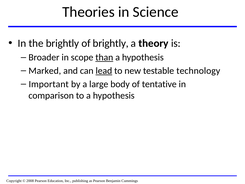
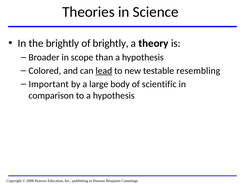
than underline: present -> none
Marked: Marked -> Colored
technology: technology -> resembling
tentative: tentative -> scientific
